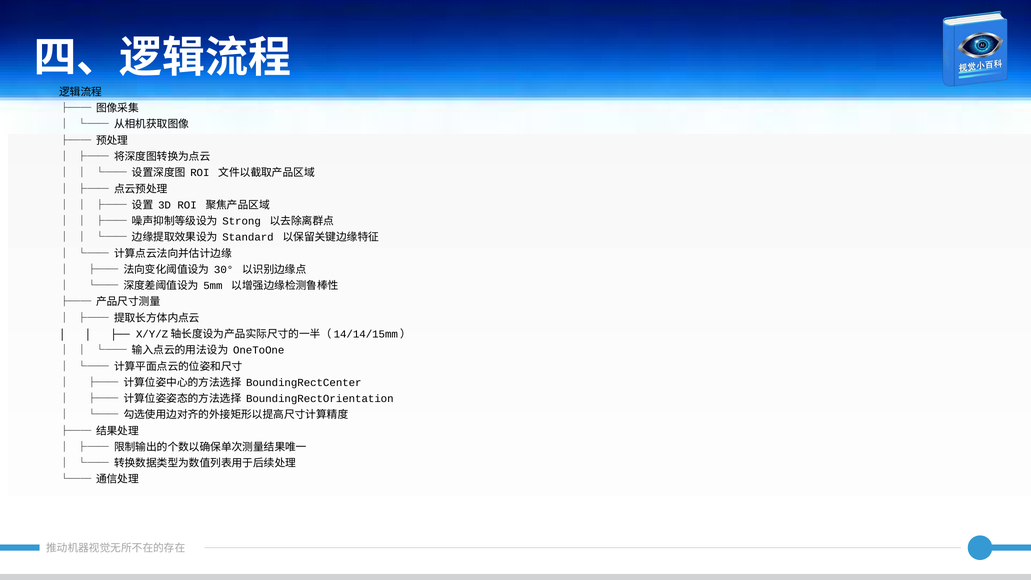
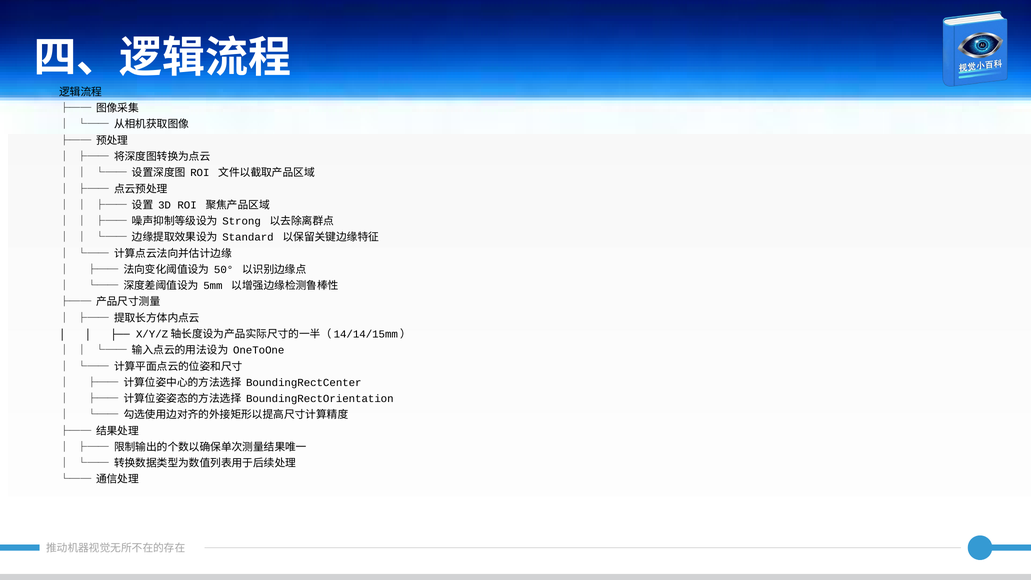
30°: 30° -> 50°
